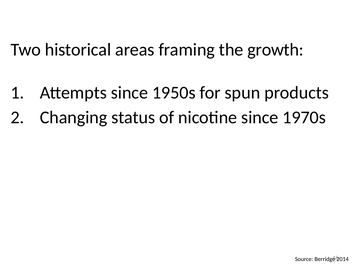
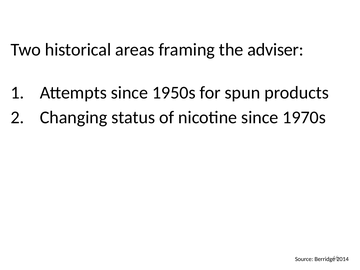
growth: growth -> adviser
